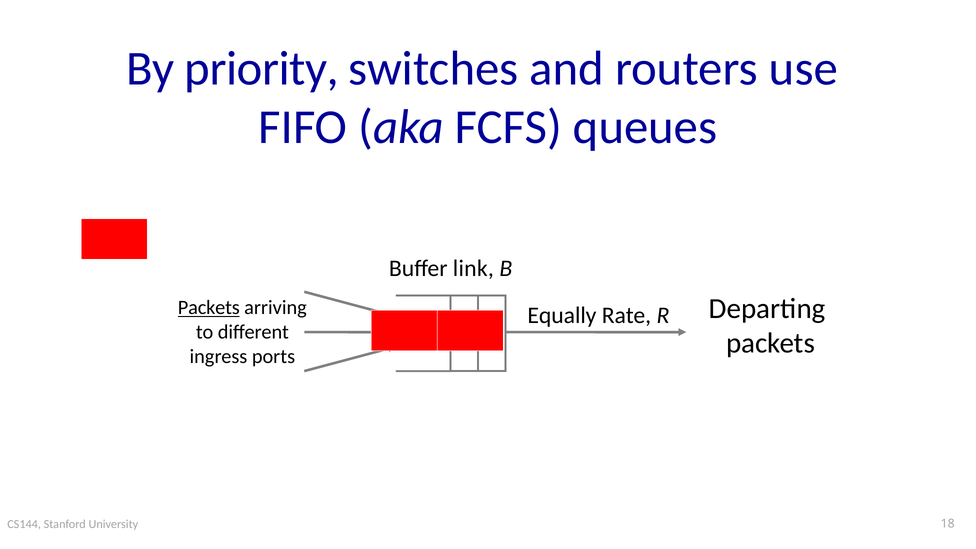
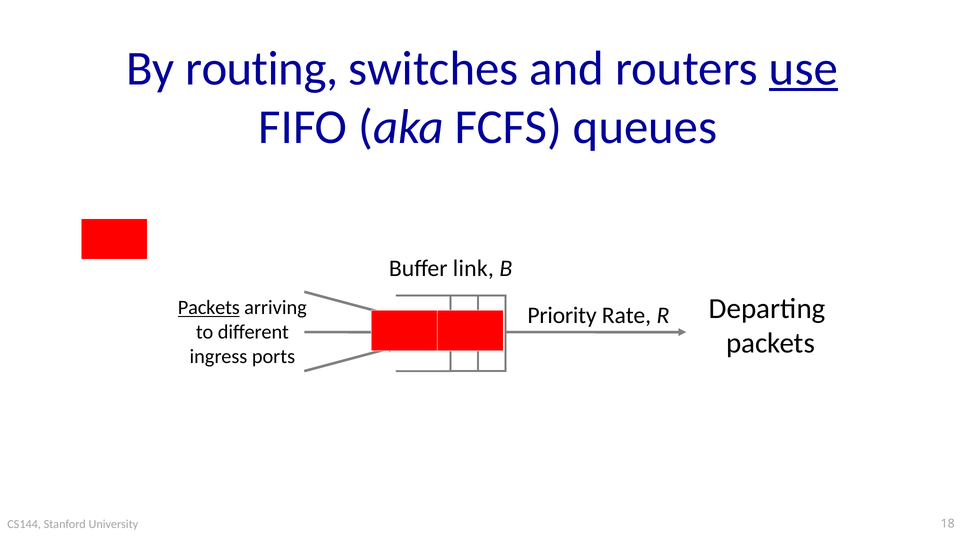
priority: priority -> routing
use underline: none -> present
Equally: Equally -> Priority
